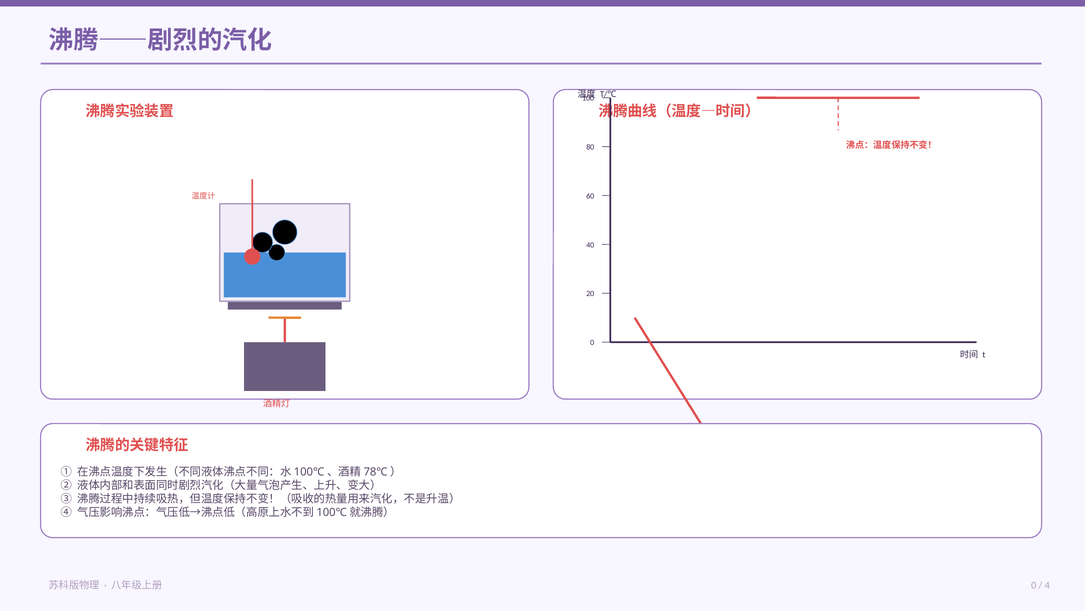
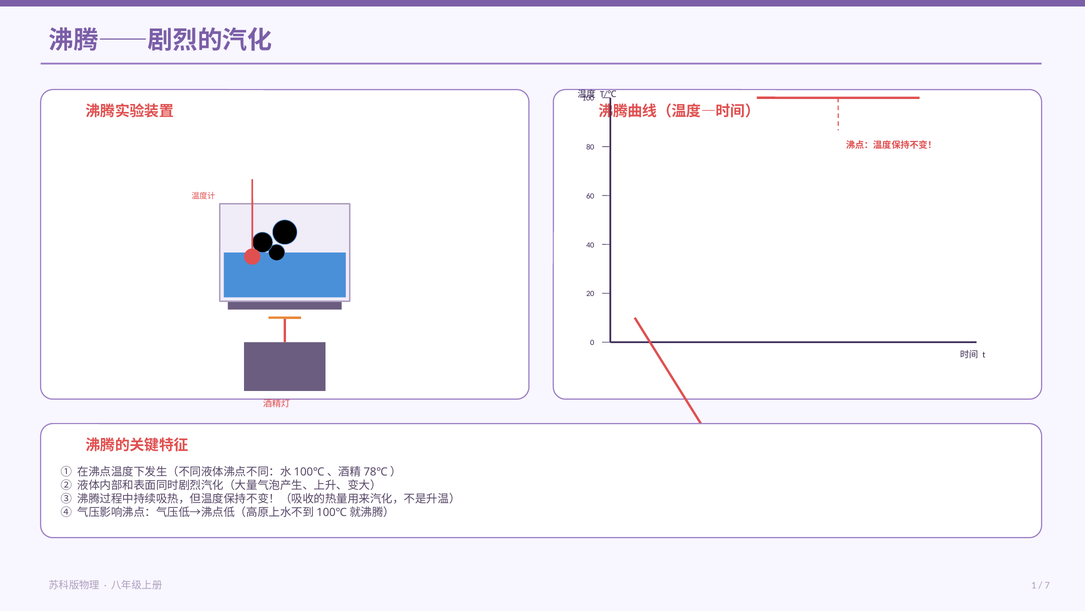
0 at (1034, 585): 0 -> 1
4: 4 -> 7
